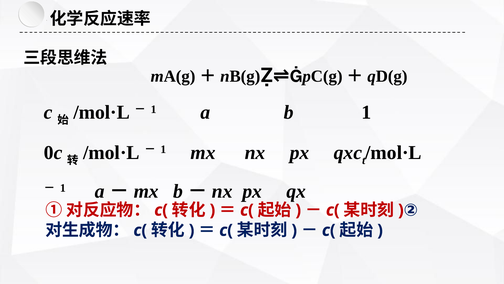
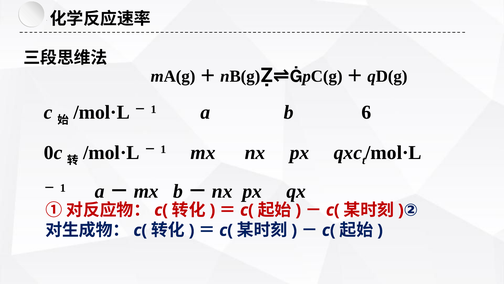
b 1: 1 -> 6
